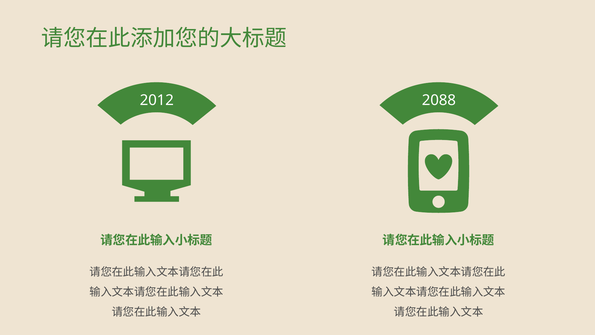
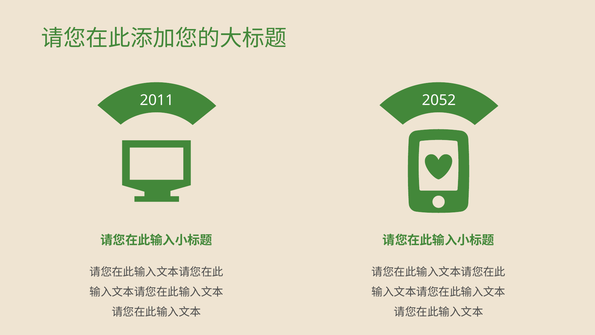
2012: 2012 -> 2011
2088: 2088 -> 2052
